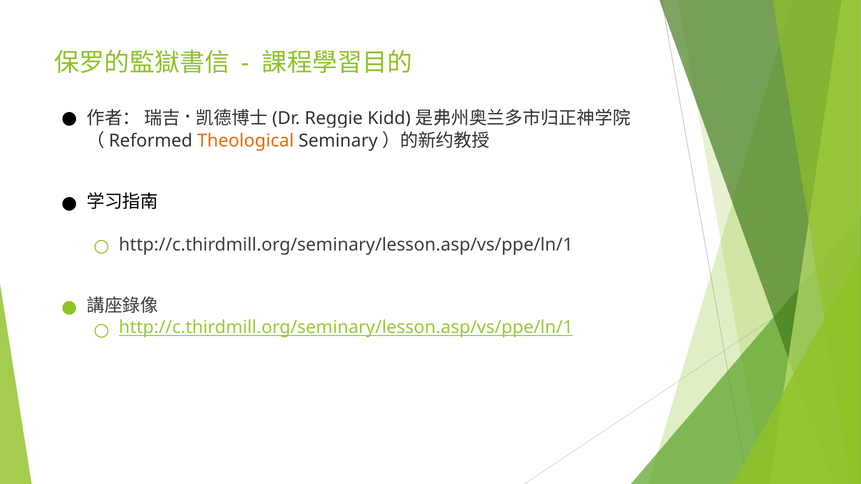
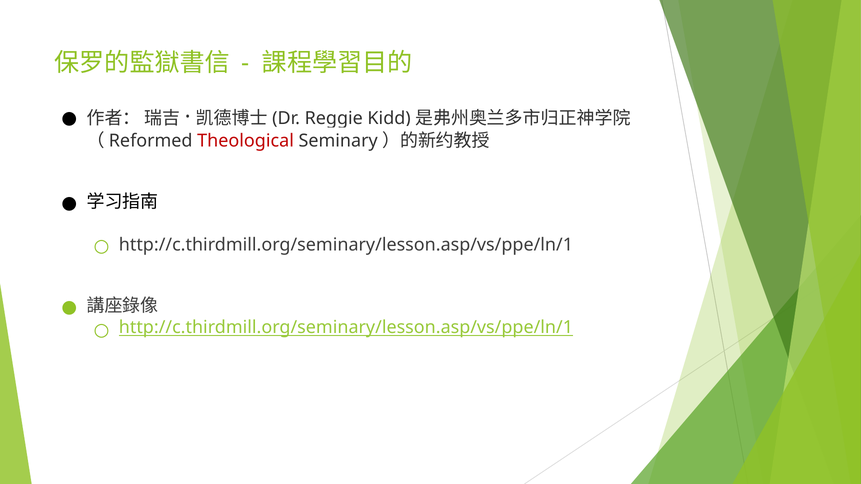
Theological colour: orange -> red
